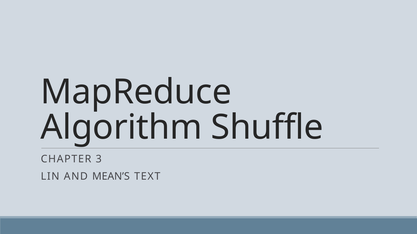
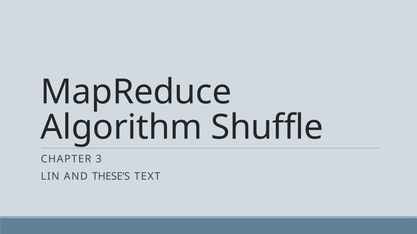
MEAN’S: MEAN’S -> THESE’S
